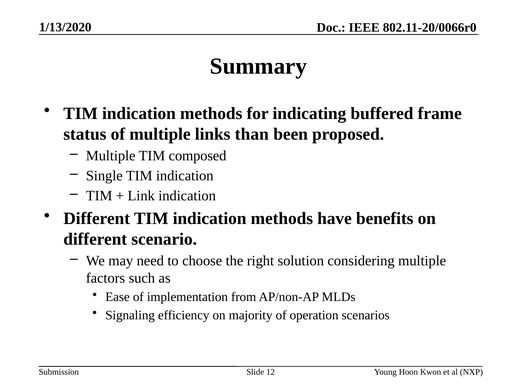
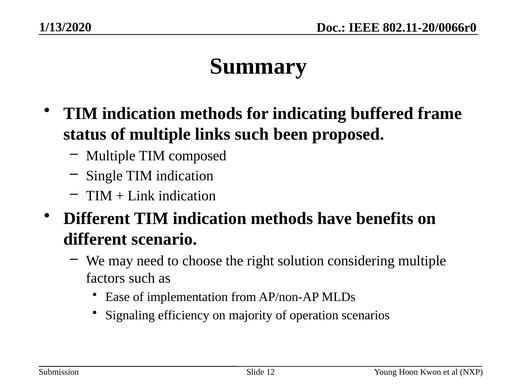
links than: than -> such
